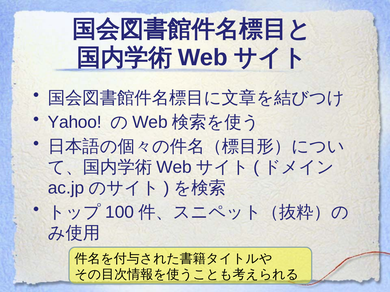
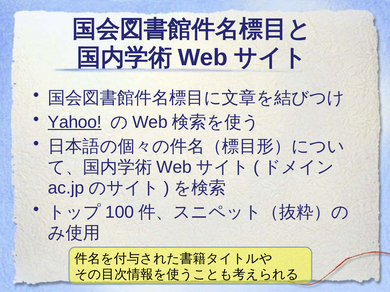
Yahoo underline: none -> present
